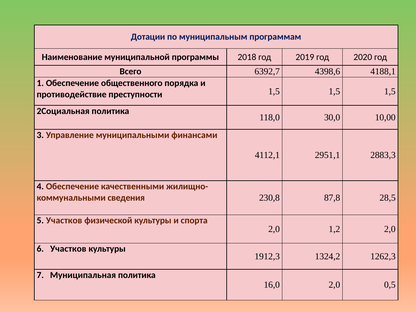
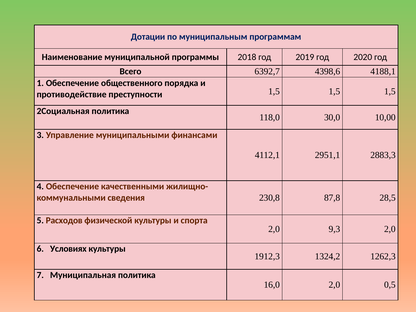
5 Участков: Участков -> Расходов
1,2: 1,2 -> 9,3
6 Участков: Участков -> Условиях
